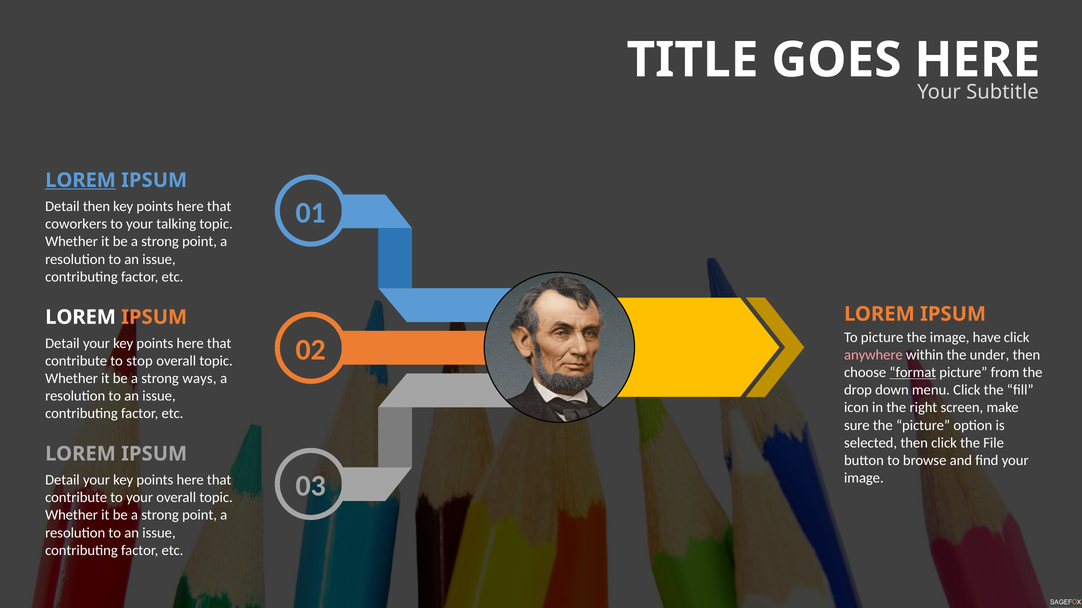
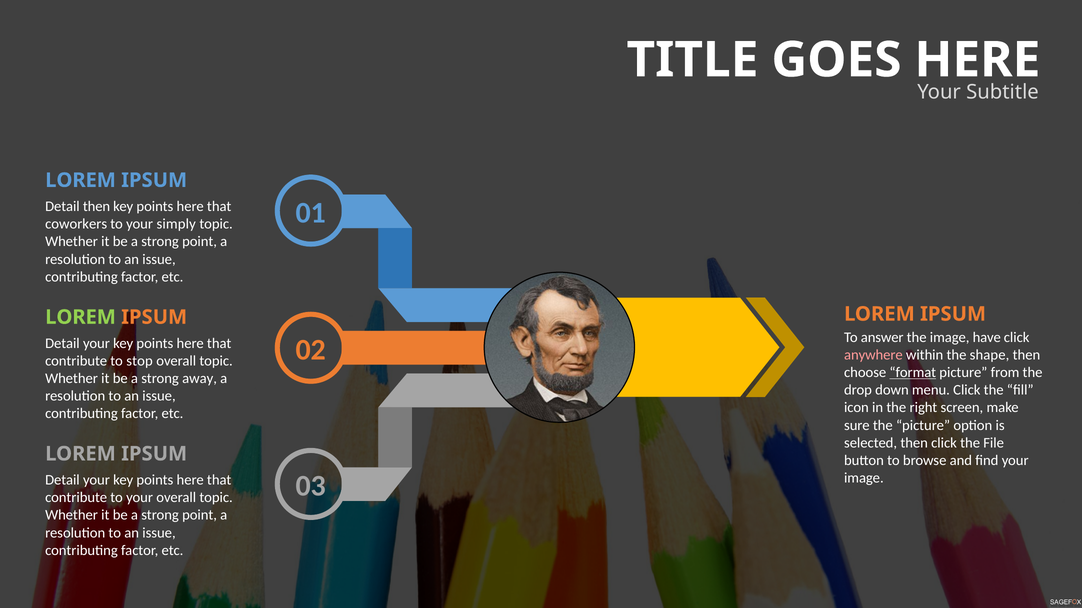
LOREM at (81, 180) underline: present -> none
talking: talking -> simply
LOREM at (81, 317) colour: white -> light green
To picture: picture -> answer
under: under -> shape
ways: ways -> away
